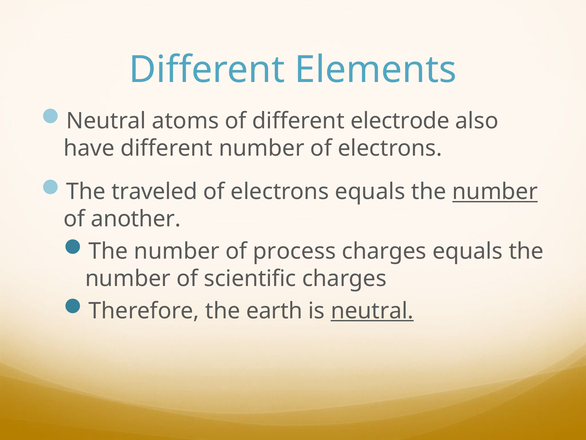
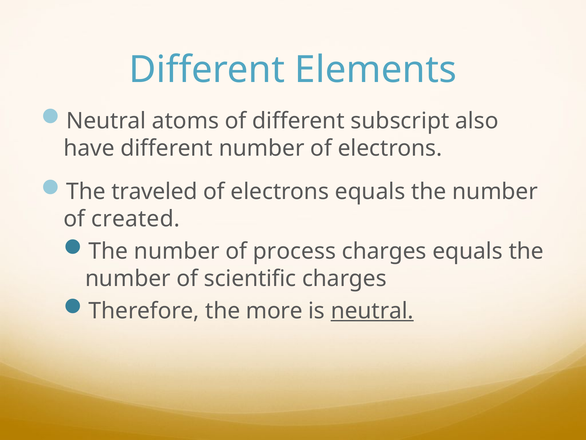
electrode: electrode -> subscript
number at (495, 192) underline: present -> none
another: another -> created
earth: earth -> more
